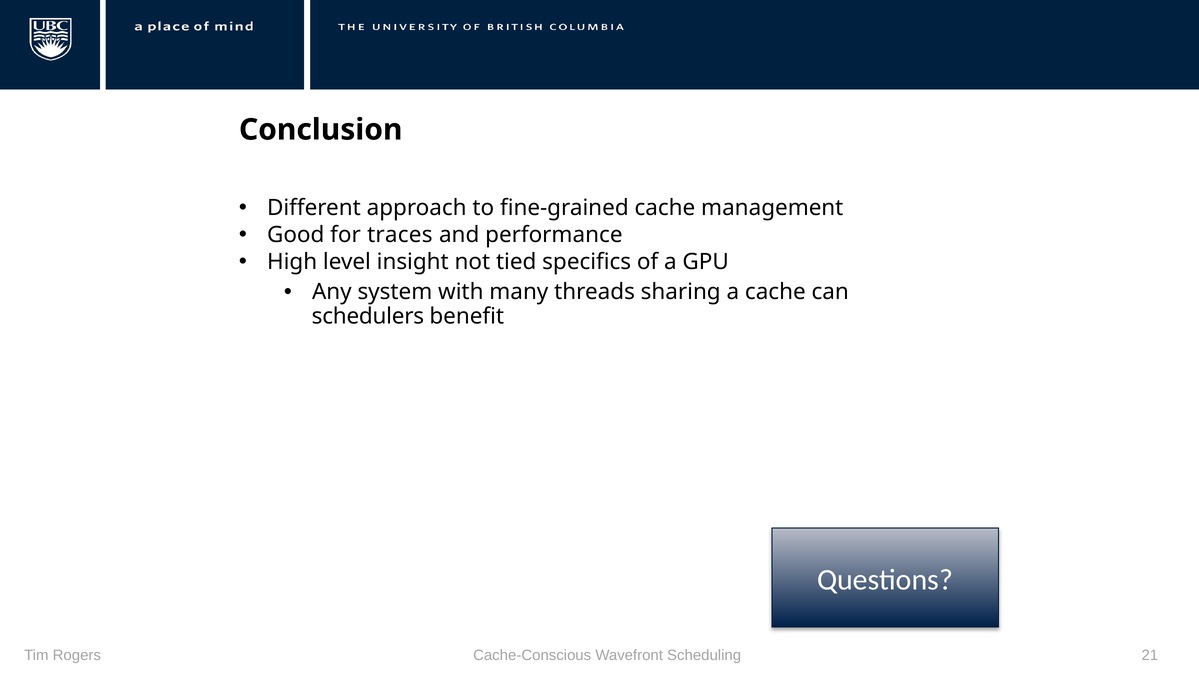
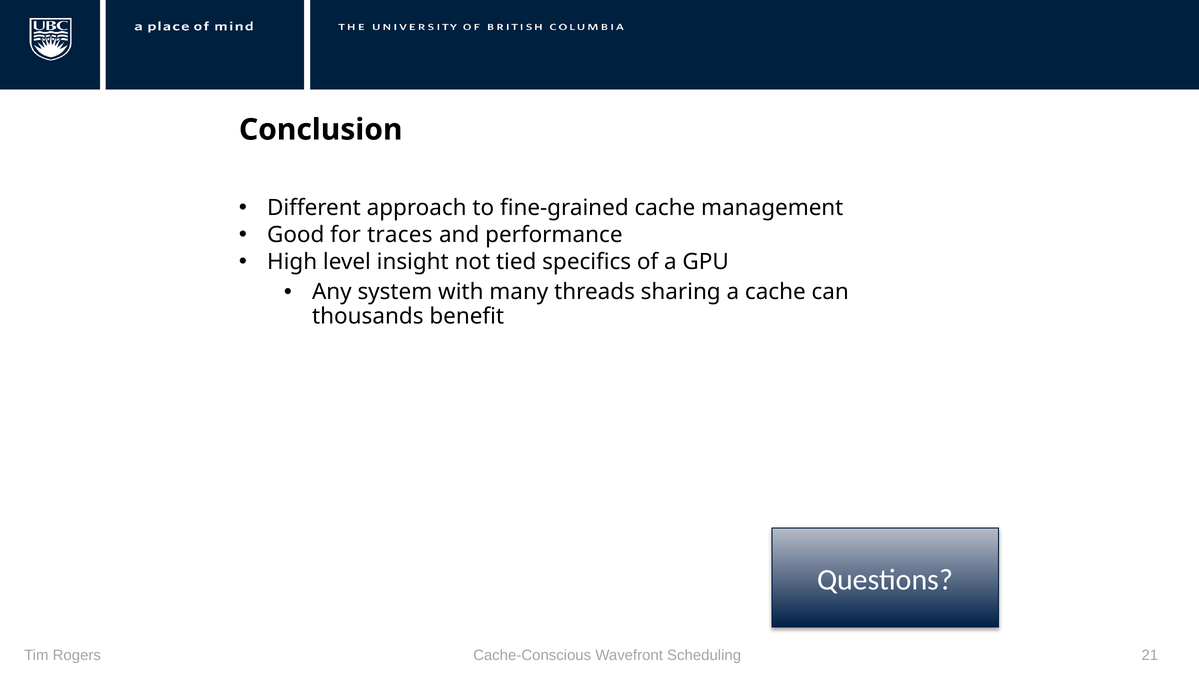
schedulers: schedulers -> thousands
